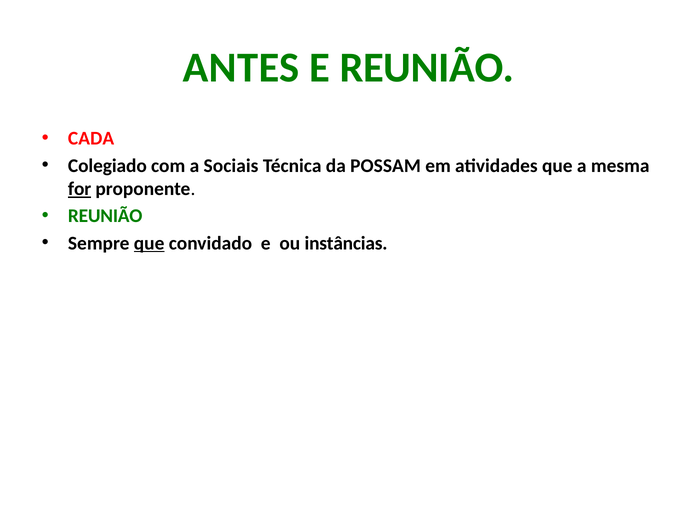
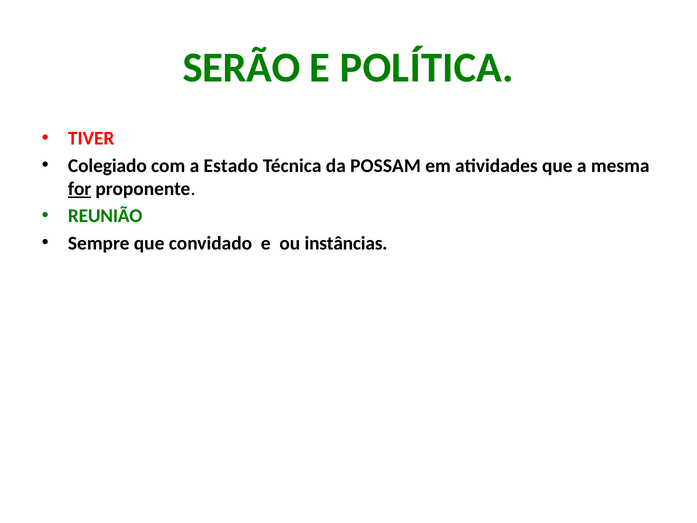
ANTES: ANTES -> SERÃO
E REUNIÃO: REUNIÃO -> POLÍTICA
CADA: CADA -> TIVER
Sociais: Sociais -> Estado
que at (149, 243) underline: present -> none
